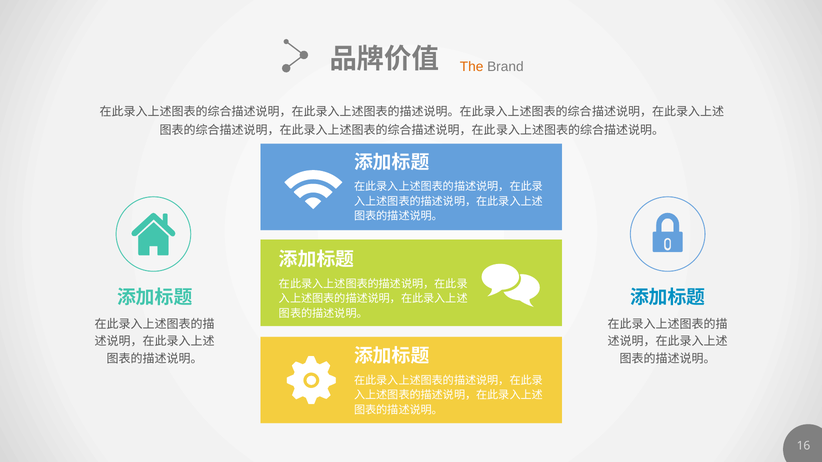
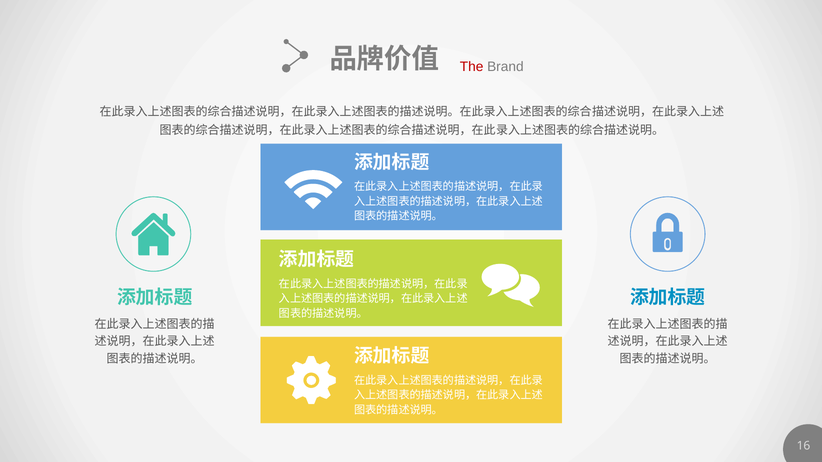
The colour: orange -> red
